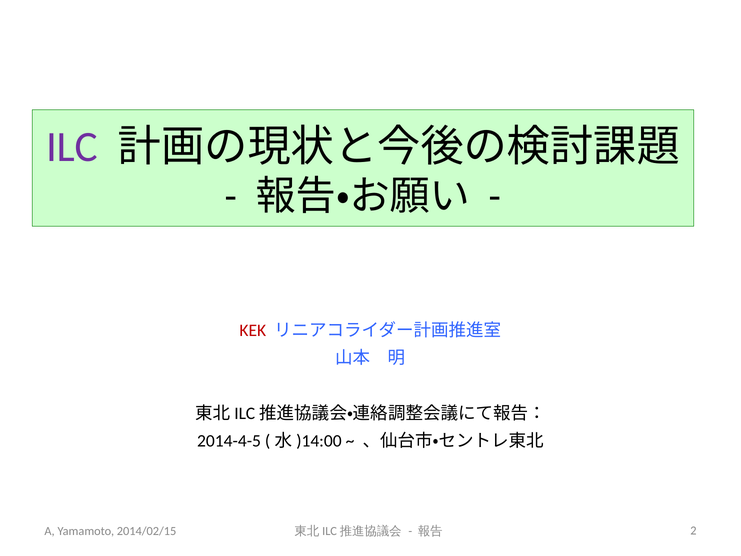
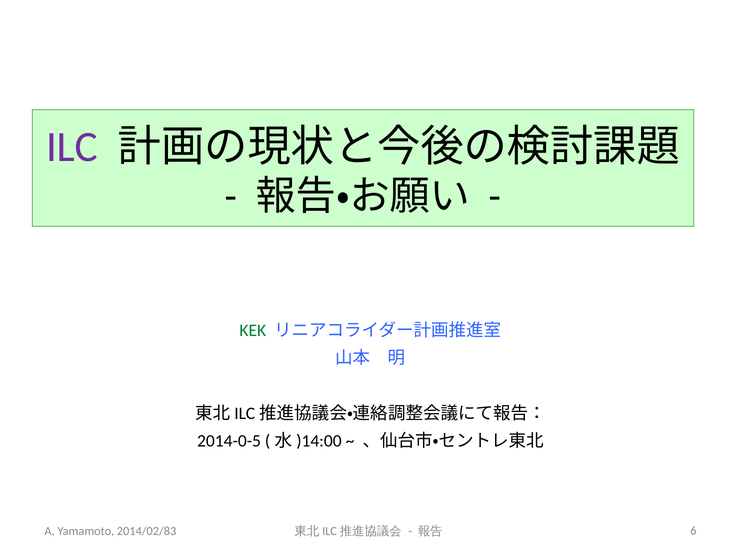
KEK colour: red -> green
2014-4-5: 2014-4-5 -> 2014-0-5
2014/02/15: 2014/02/15 -> 2014/02/83
2: 2 -> 6
